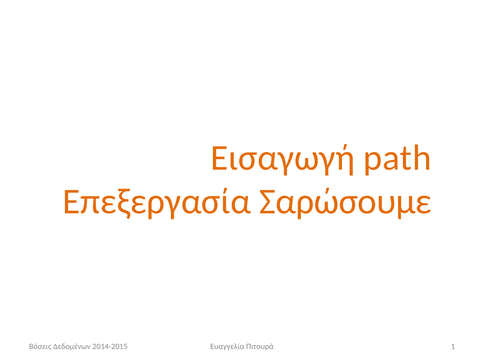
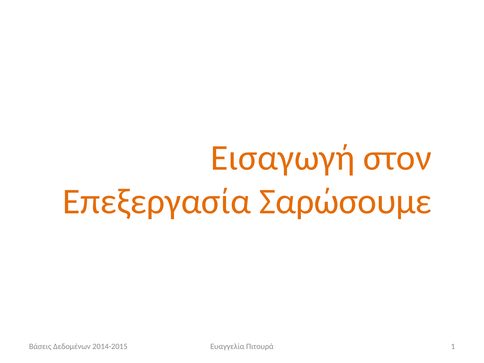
path: path -> στον
